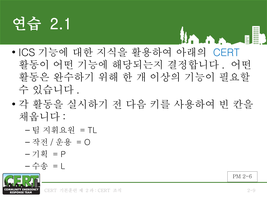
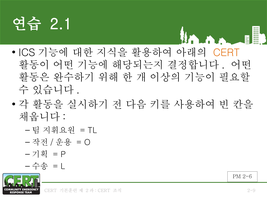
CERT at (226, 53) colour: blue -> orange
